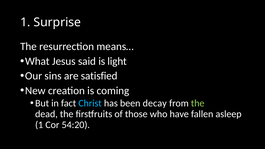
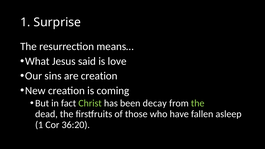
light: light -> love
are satisfied: satisfied -> creation
Christ colour: light blue -> light green
54:20: 54:20 -> 36:20
